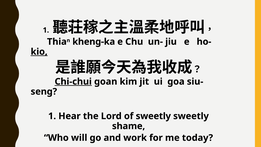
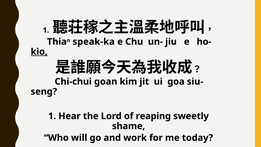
kheng-ka: kheng-ka -> speak-ka
Chi-chui underline: present -> none
of sweetly: sweetly -> reaping
